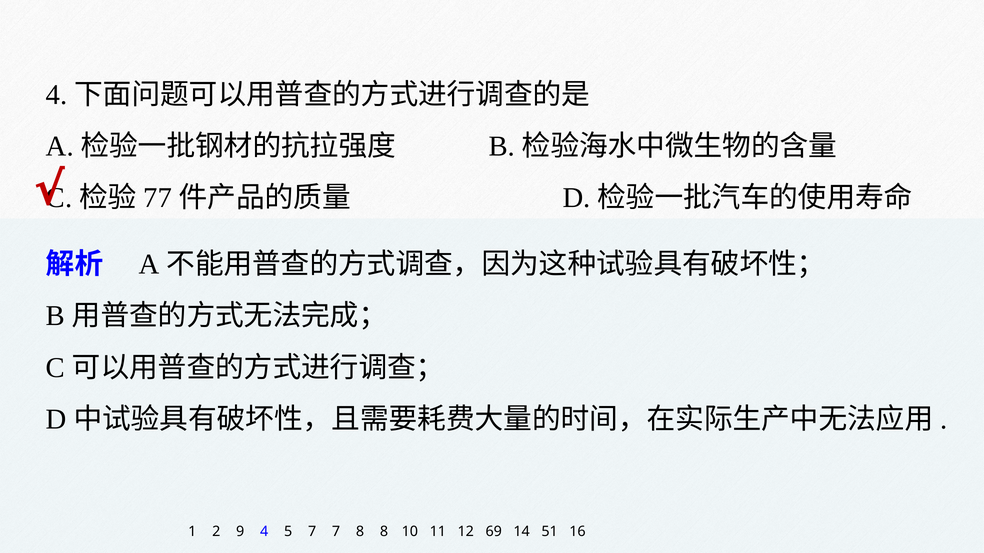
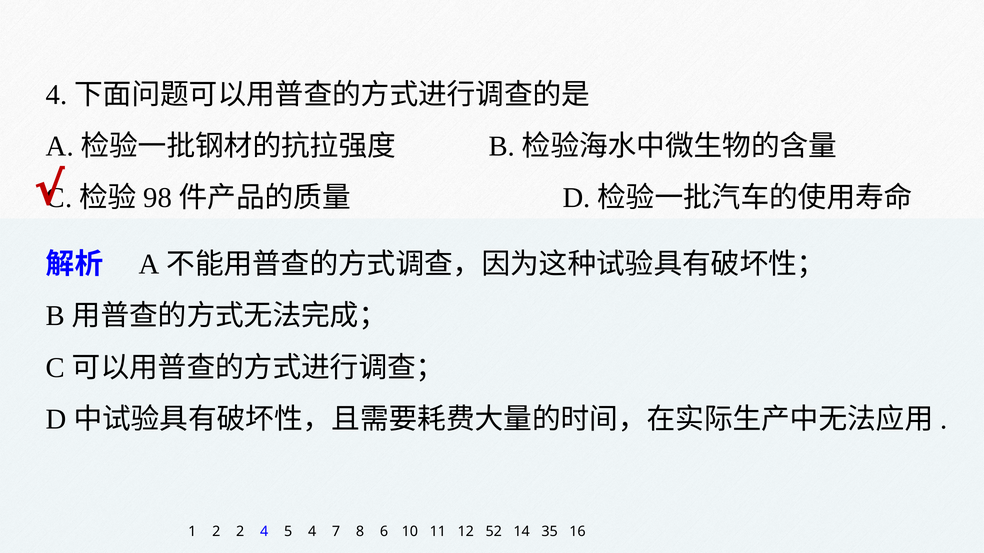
77: 77 -> 98
2 9: 9 -> 2
5 7: 7 -> 4
8 8: 8 -> 6
69: 69 -> 52
51: 51 -> 35
